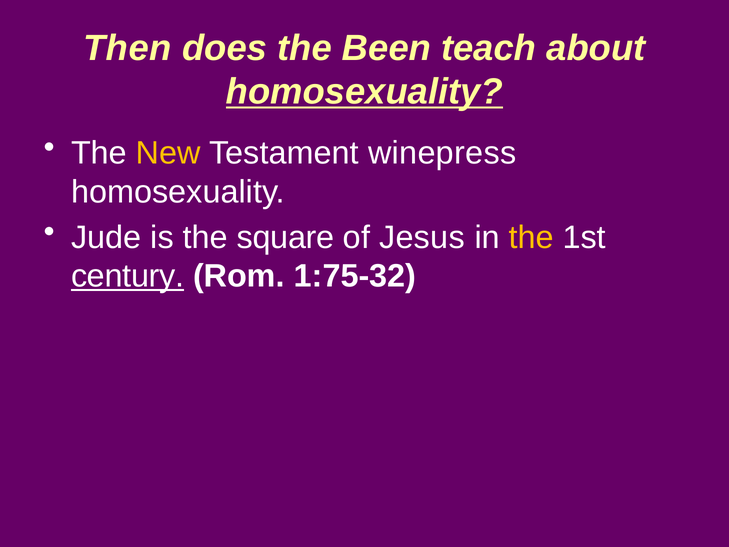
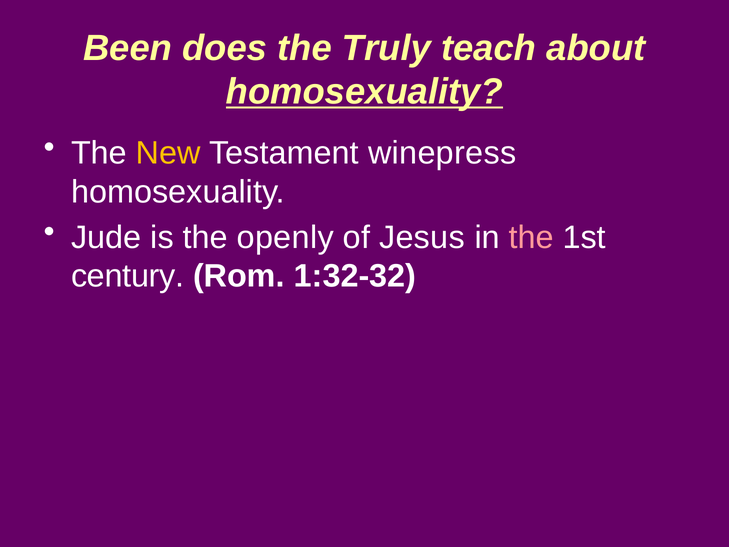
Then: Then -> Been
Been: Been -> Truly
square: square -> openly
the at (531, 237) colour: yellow -> pink
century underline: present -> none
1:75-32: 1:75-32 -> 1:32-32
